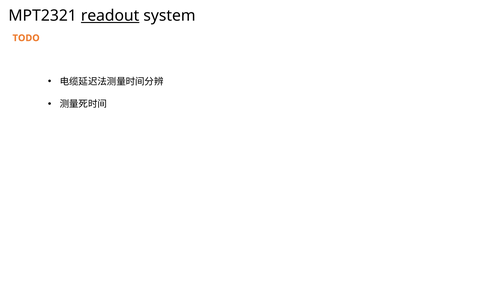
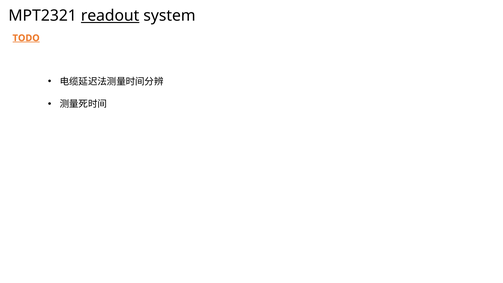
TODO underline: none -> present
